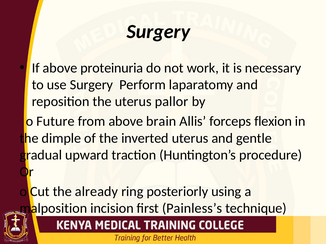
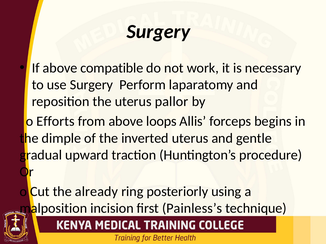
proteinuria: proteinuria -> compatible
Future: Future -> Efforts
brain: brain -> loops
flexion: flexion -> begins
